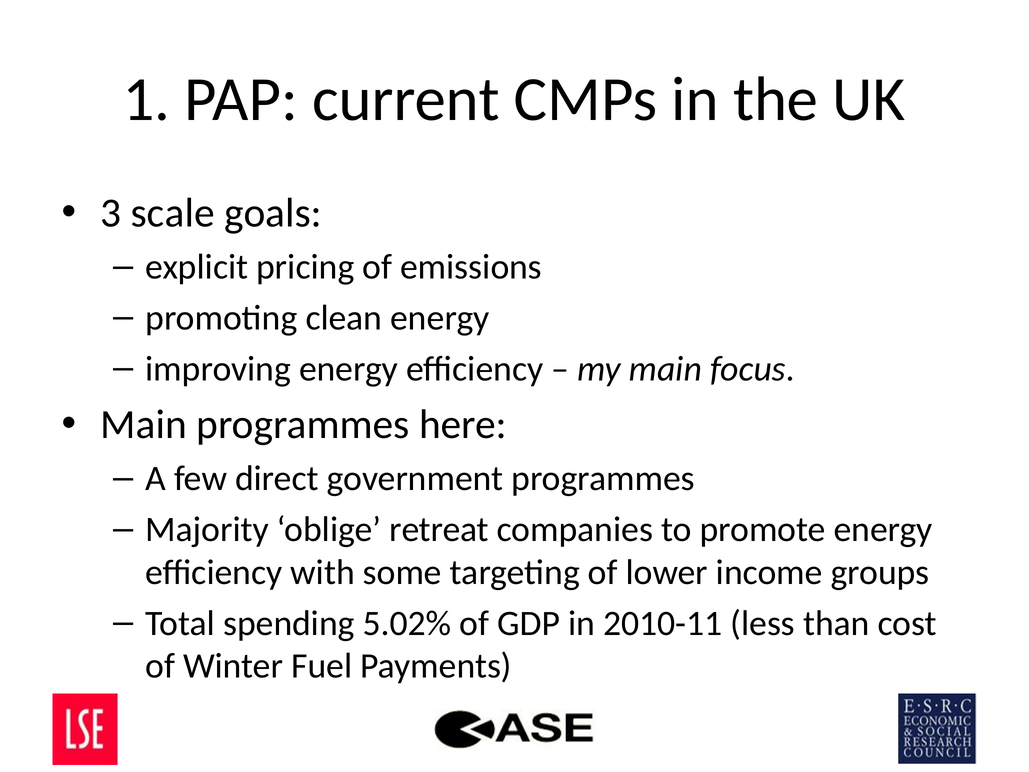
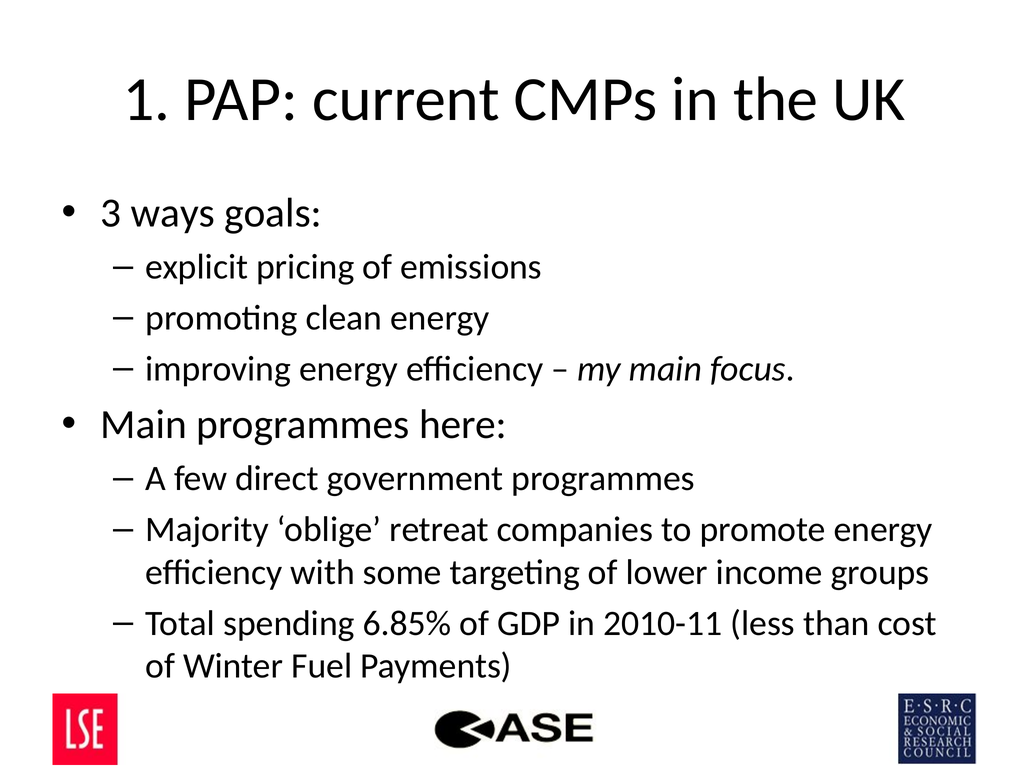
scale: scale -> ways
5.02%: 5.02% -> 6.85%
